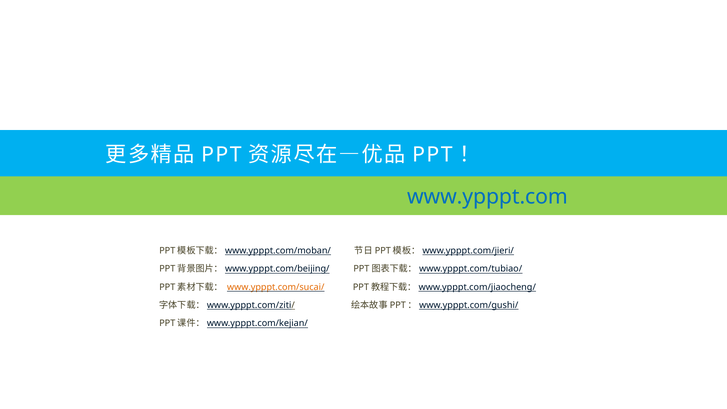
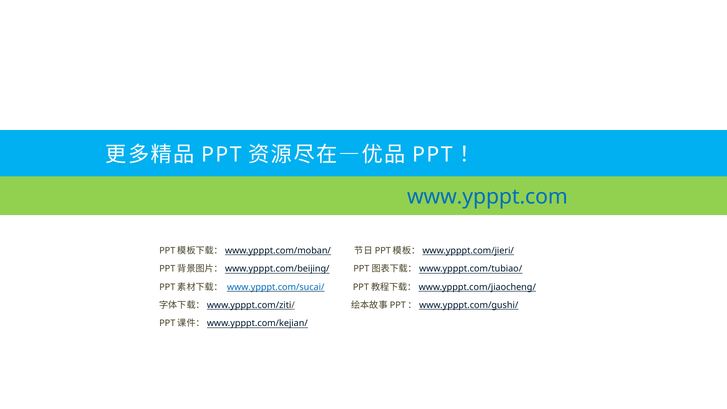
www.ypppt.com/sucai/ colour: orange -> blue
